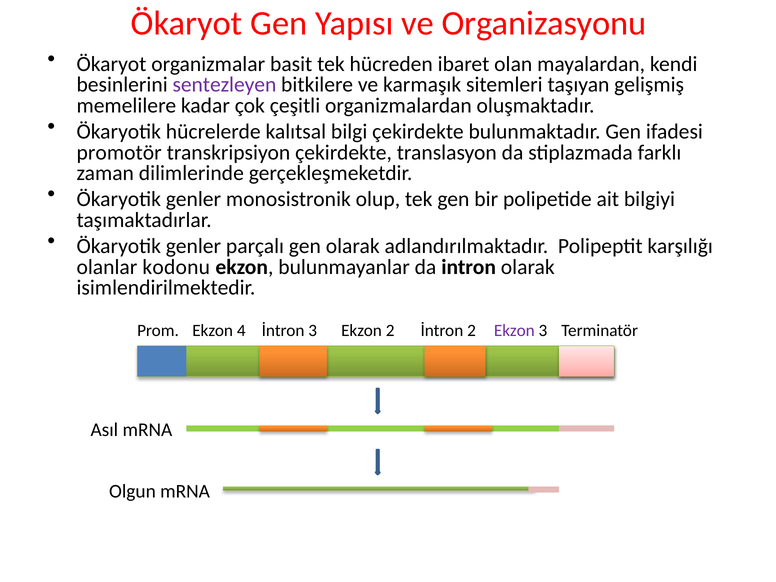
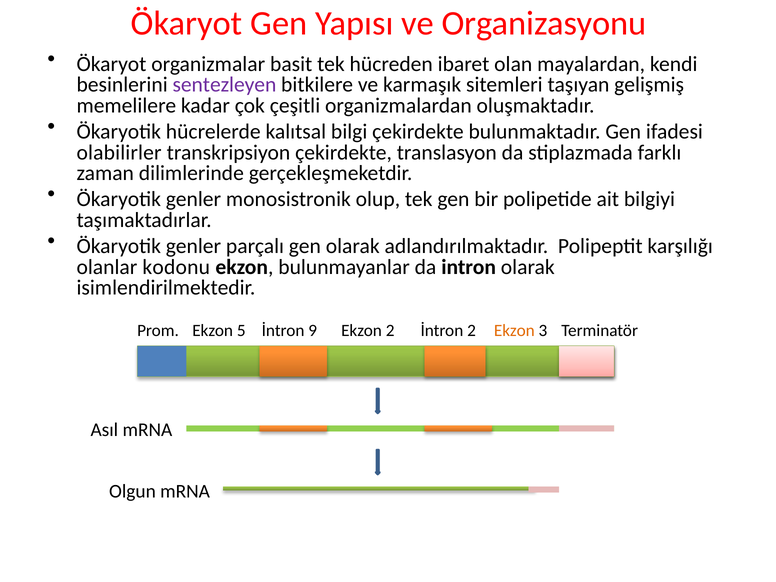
promotör: promotör -> olabilirler
4: 4 -> 5
İntron 3: 3 -> 9
Ekzon at (514, 331) colour: purple -> orange
